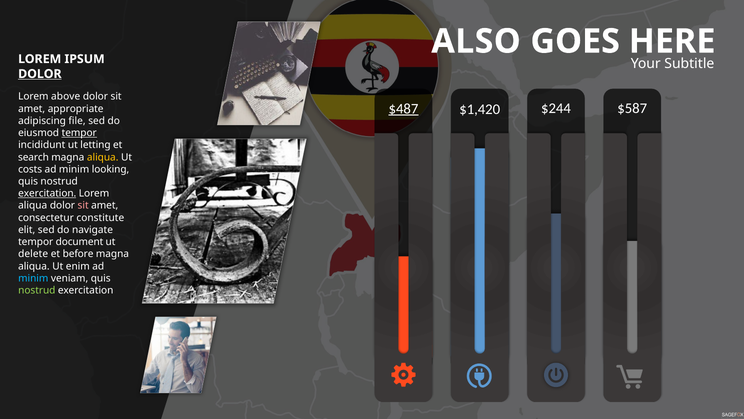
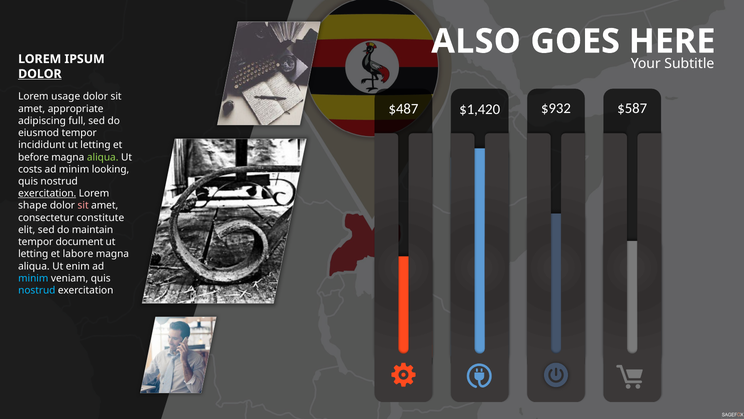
above: above -> usage
$487 underline: present -> none
$244: $244 -> $932
file: file -> full
tempor at (79, 133) underline: present -> none
search: search -> before
aliqua at (103, 157) colour: yellow -> light green
aliqua at (33, 205): aliqua -> shape
navigate: navigate -> maintain
delete at (33, 254): delete -> letting
before: before -> labore
nostrud at (37, 290) colour: light green -> light blue
